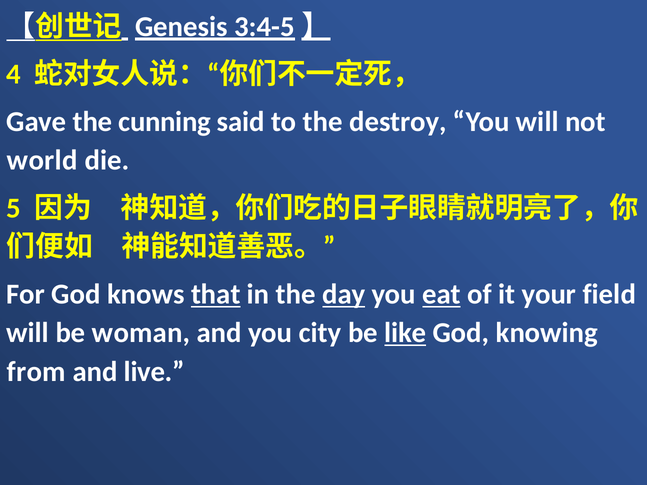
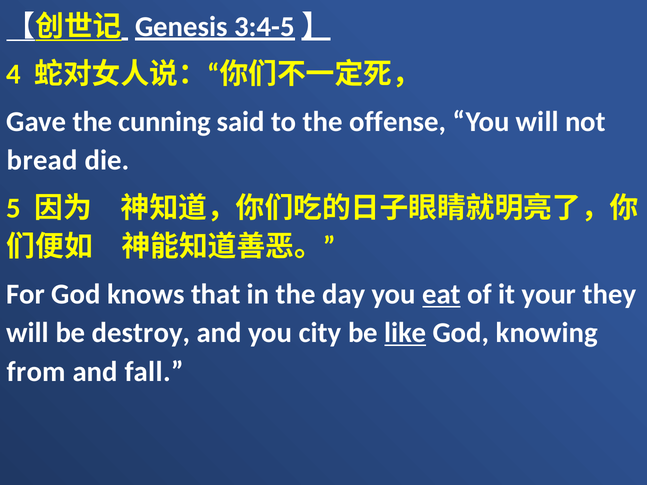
destroy: destroy -> offense
world: world -> bread
that underline: present -> none
day underline: present -> none
field: field -> they
woman: woman -> destroy
live: live -> fall
